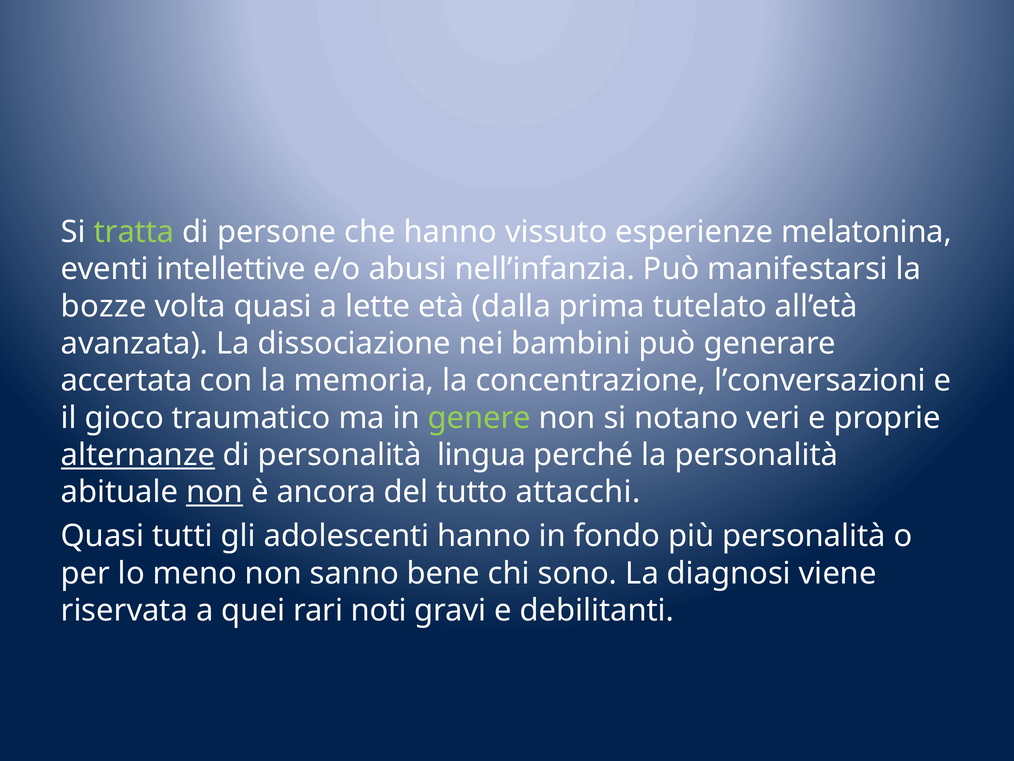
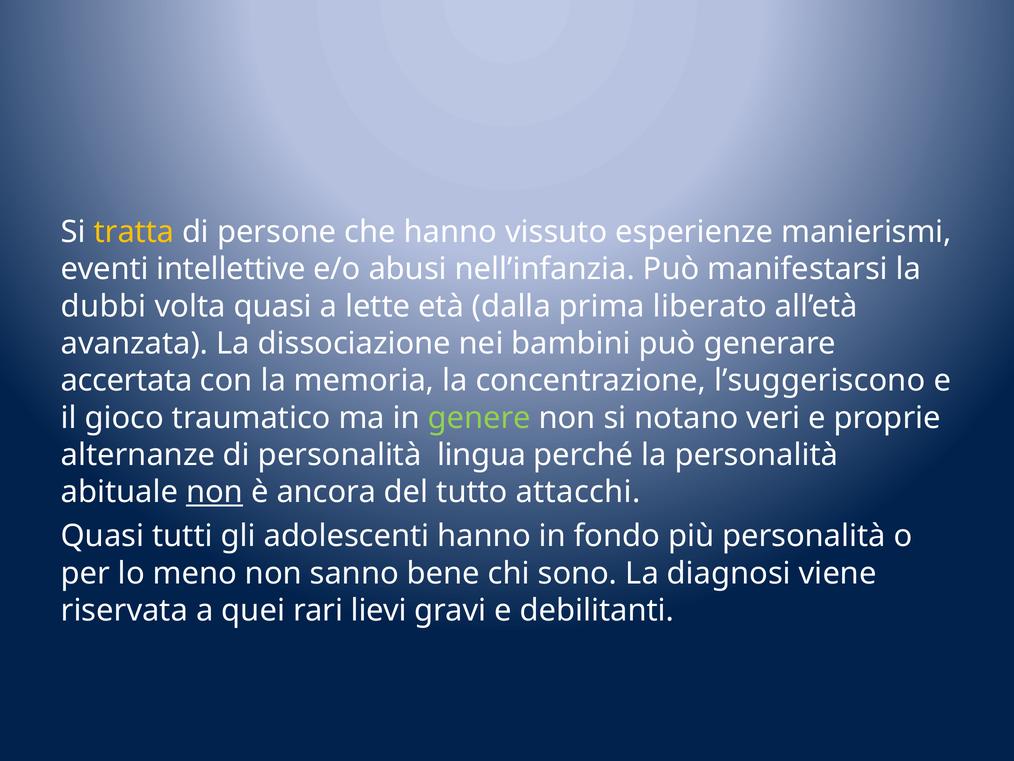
tratta colour: light green -> yellow
melatonina: melatonina -> manierismi
bozze: bozze -> dubbi
tutelato: tutelato -> liberato
l’conversazioni: l’conversazioni -> l’suggeriscono
alternanze underline: present -> none
noti: noti -> lievi
